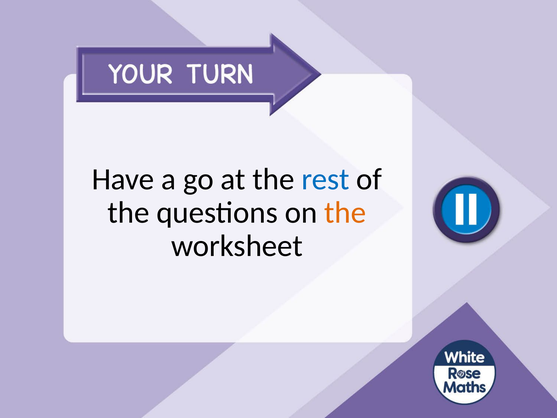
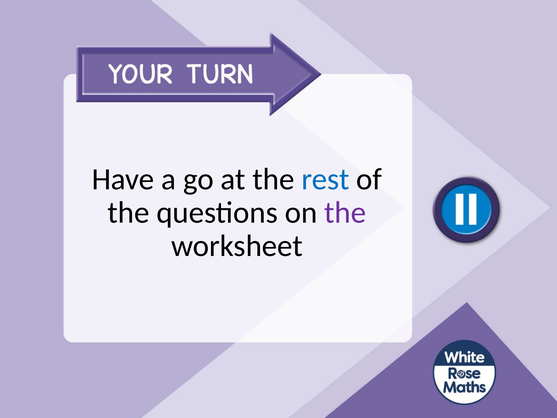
the at (345, 213) colour: orange -> purple
